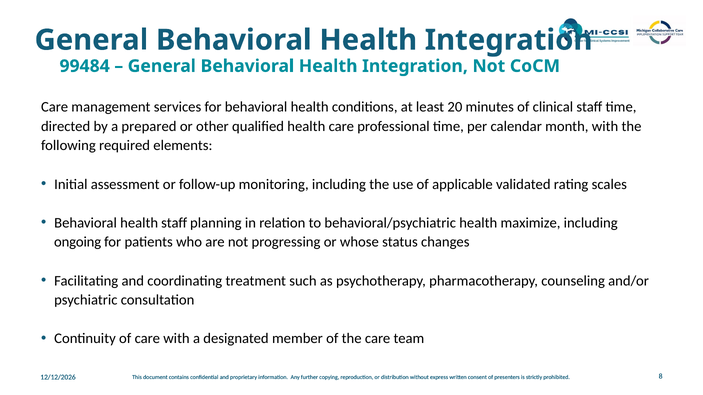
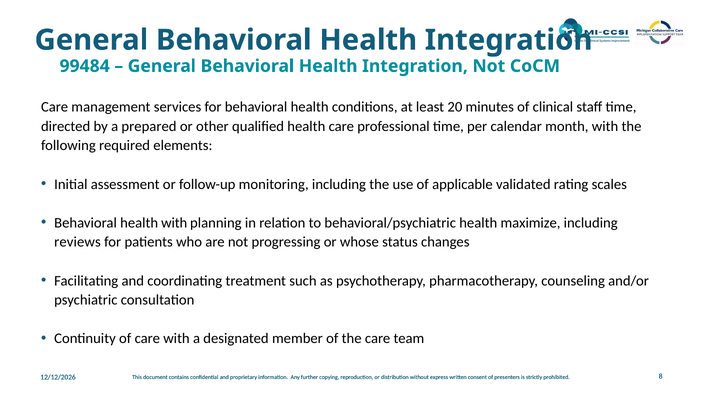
health staff: staff -> with
ongoing: ongoing -> reviews
